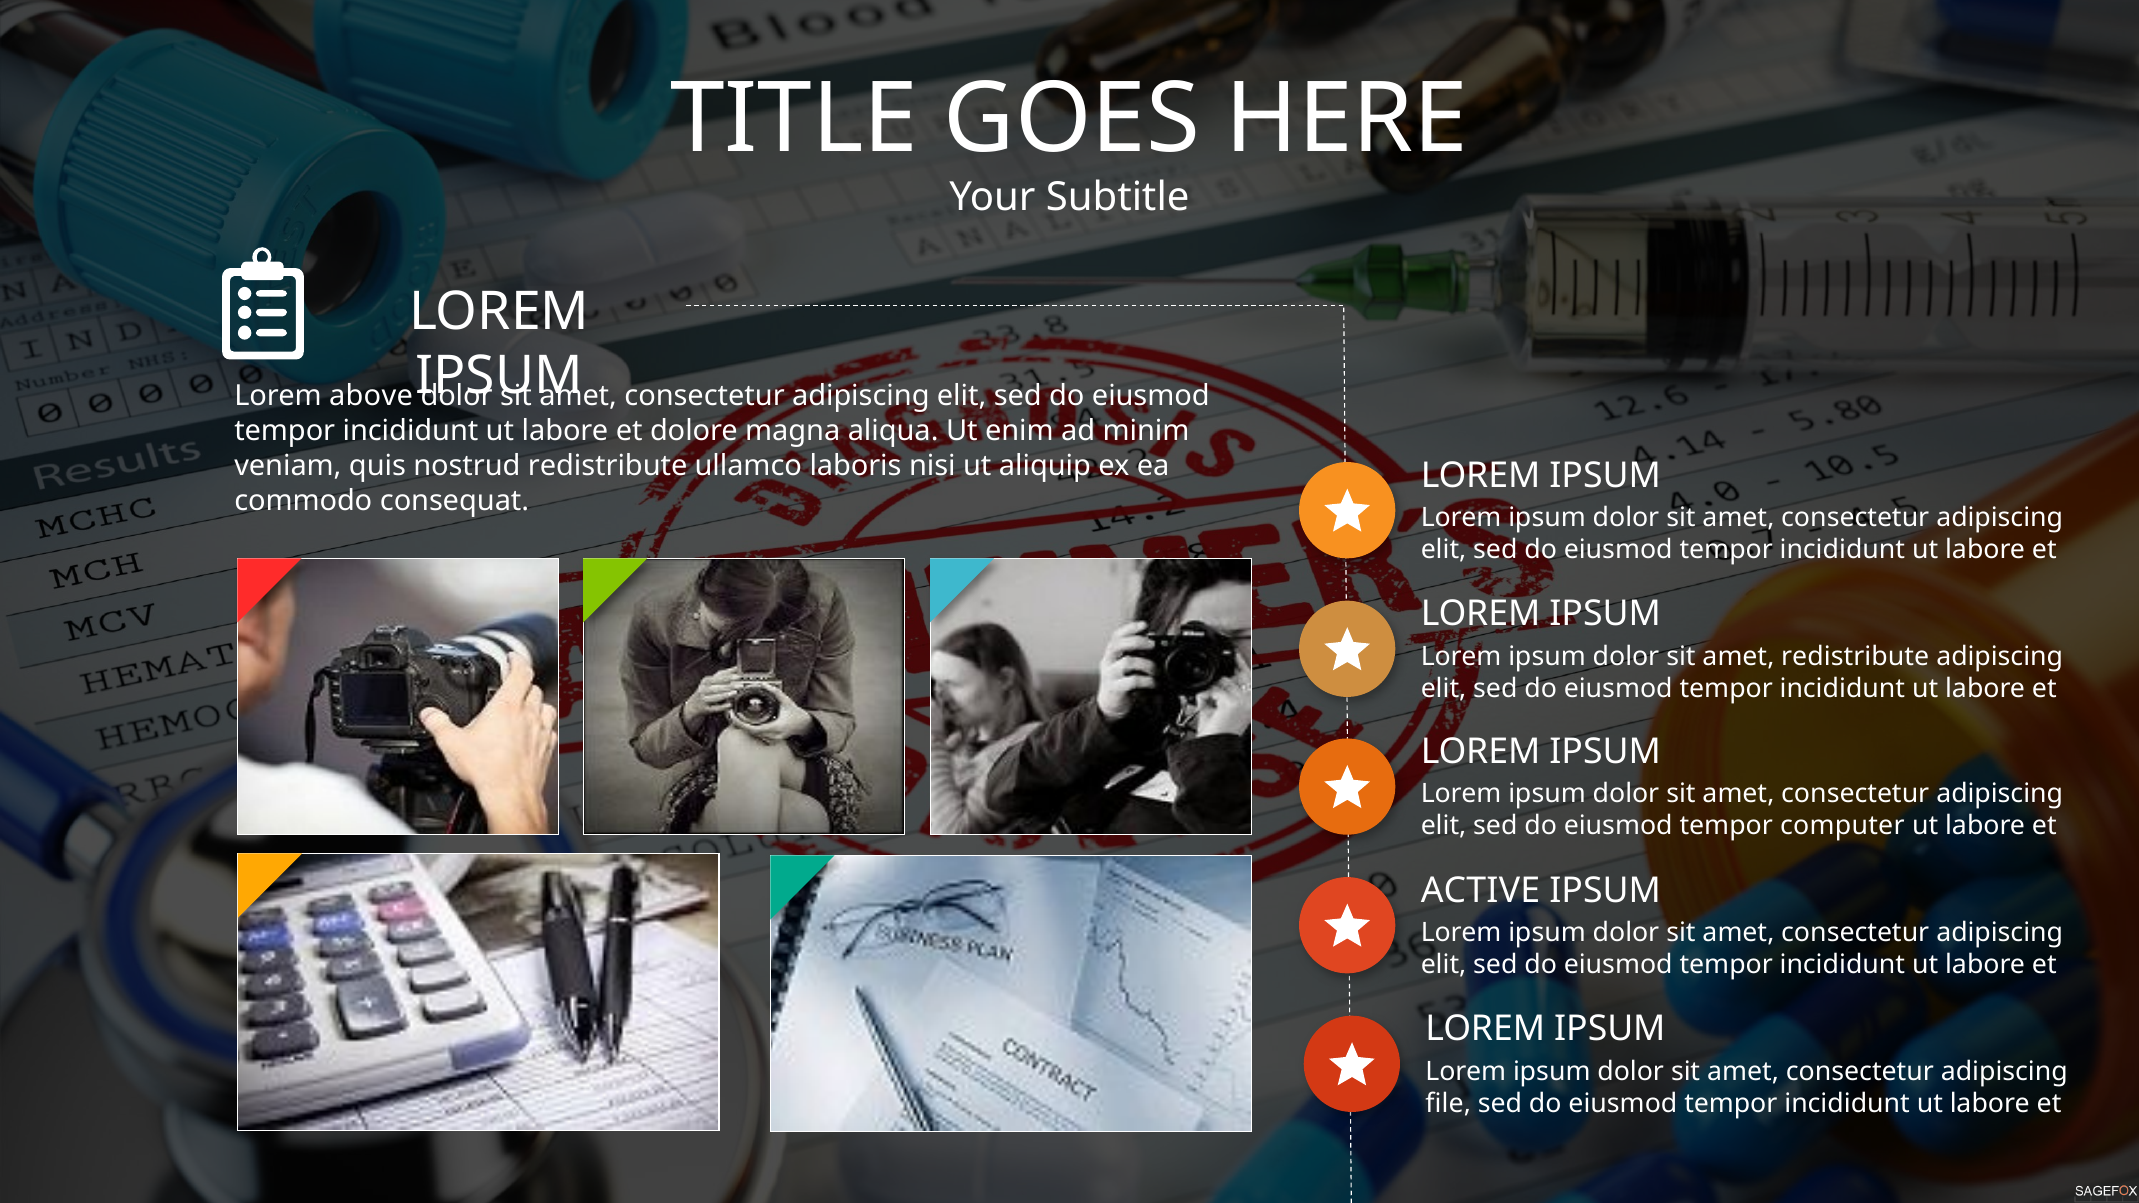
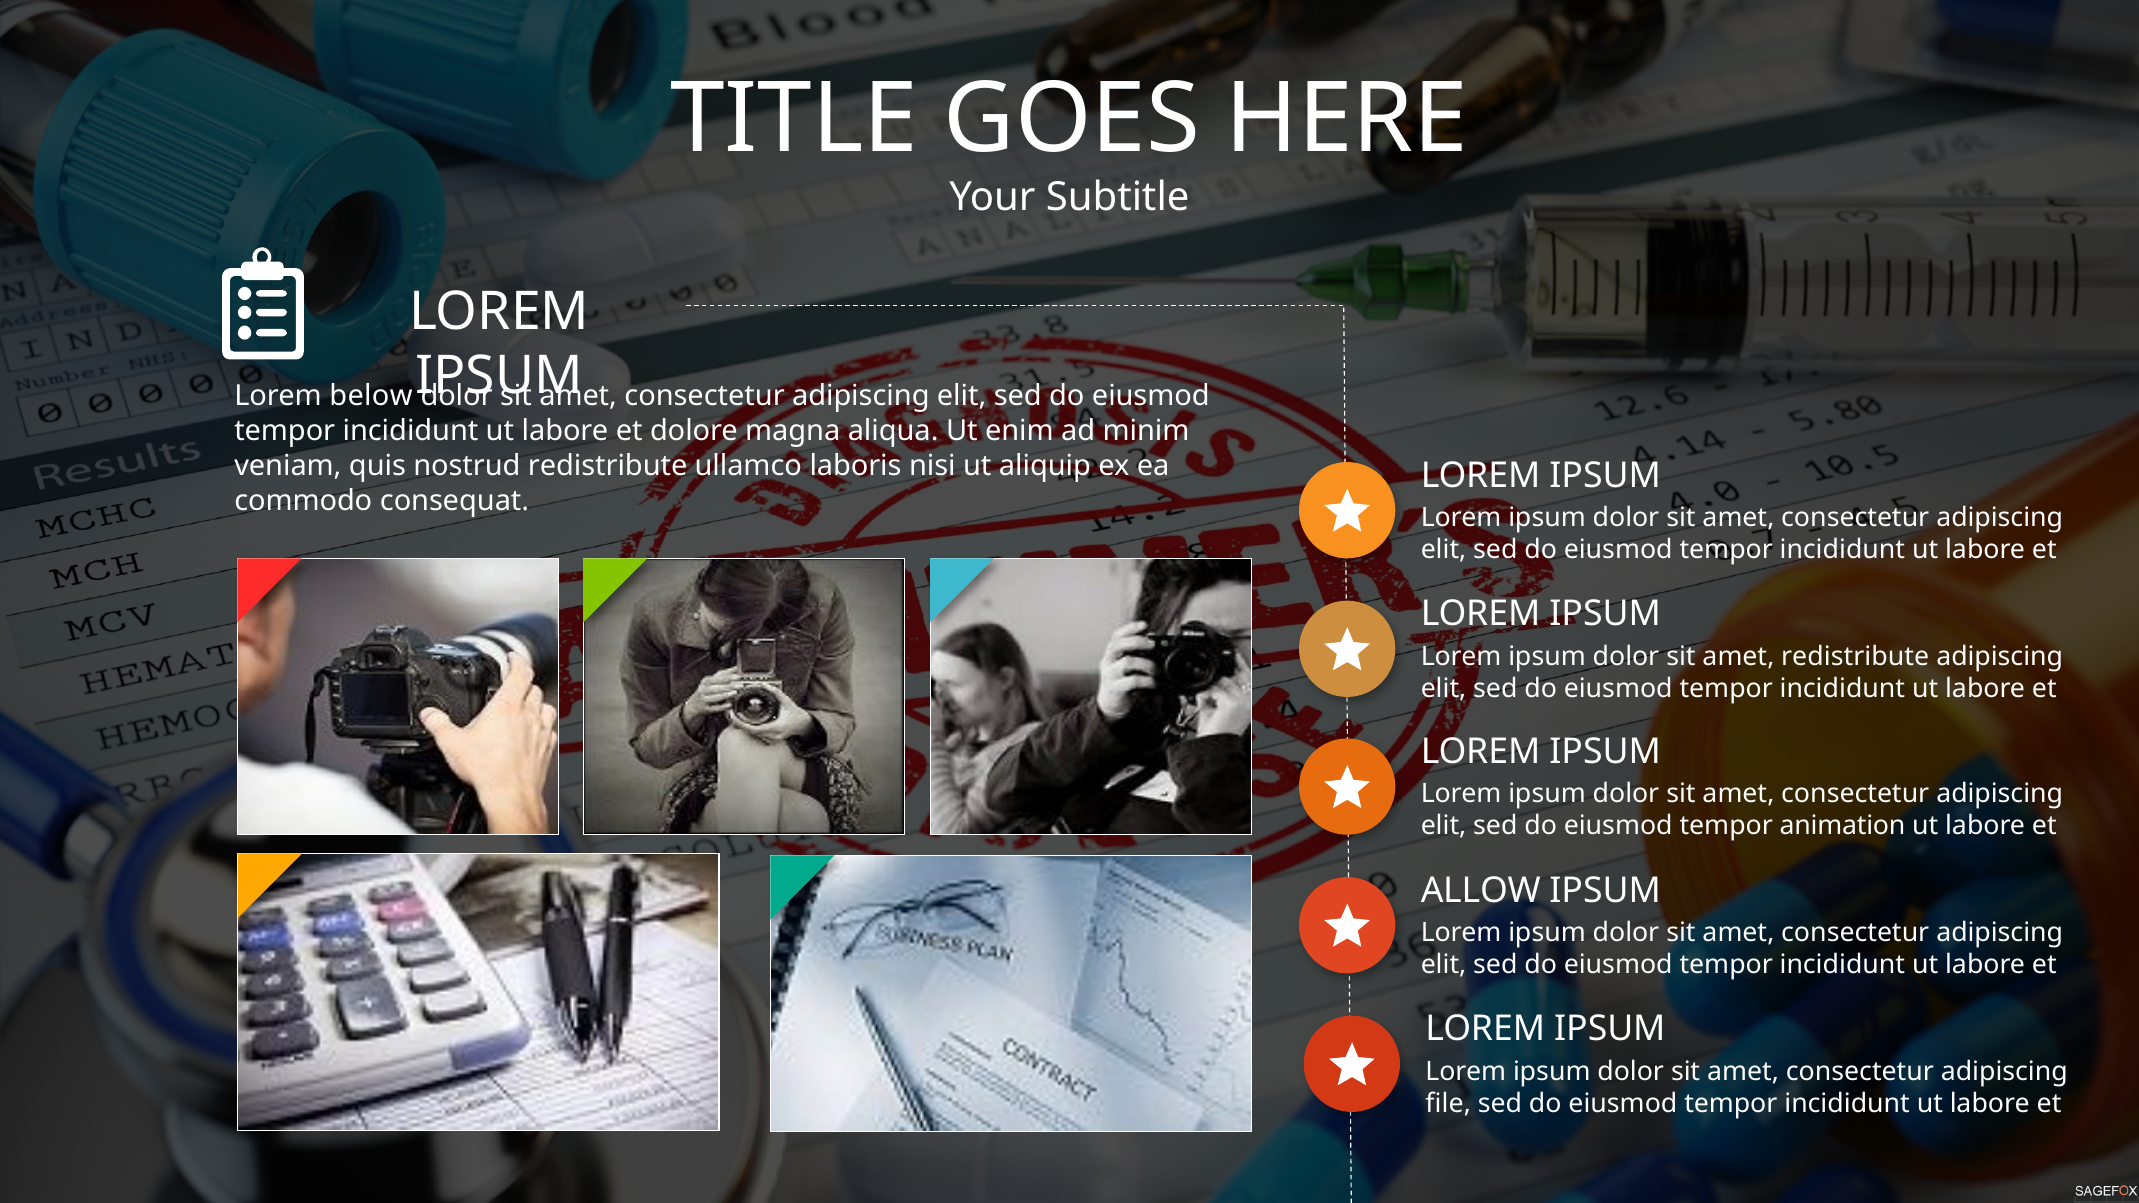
above: above -> below
computer: computer -> animation
ACTIVE: ACTIVE -> ALLOW
